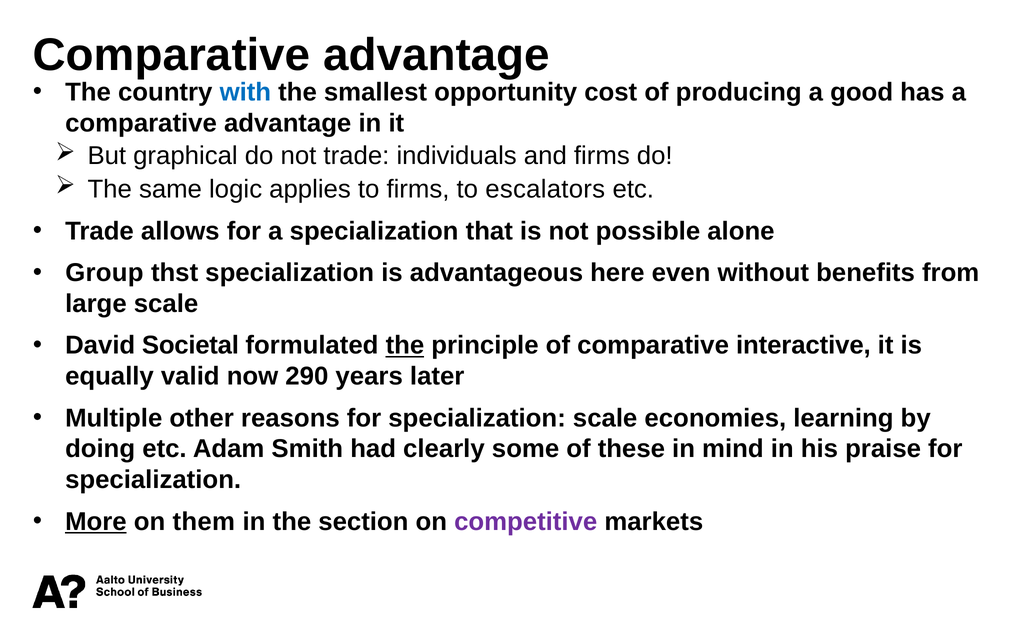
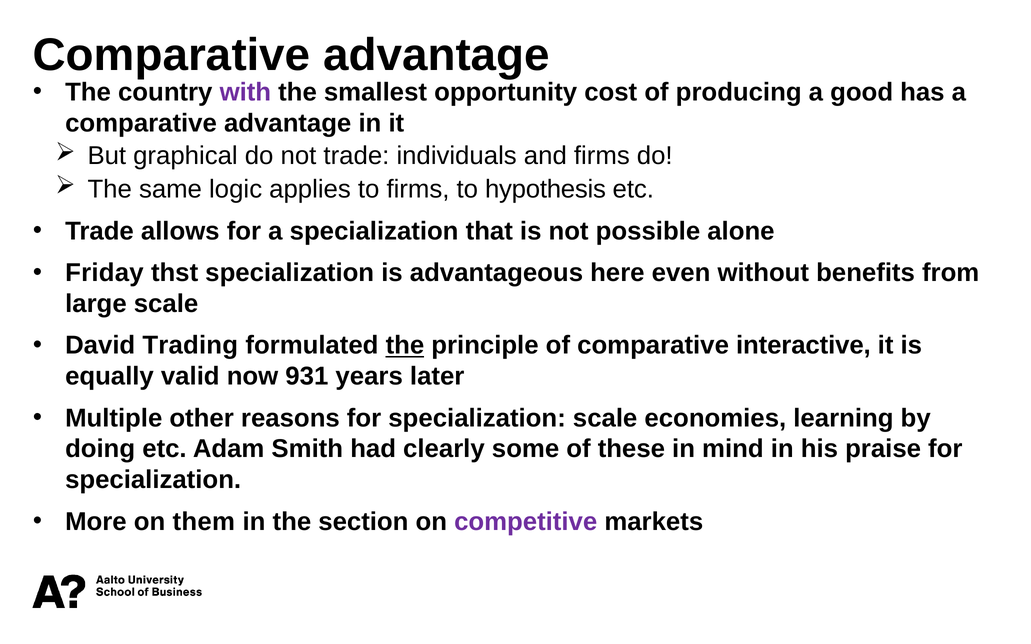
with colour: blue -> purple
escalators: escalators -> hypothesis
Group: Group -> Friday
Societal: Societal -> Trading
290: 290 -> 931
More underline: present -> none
